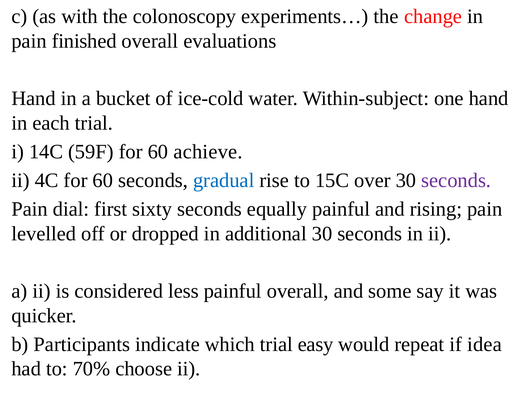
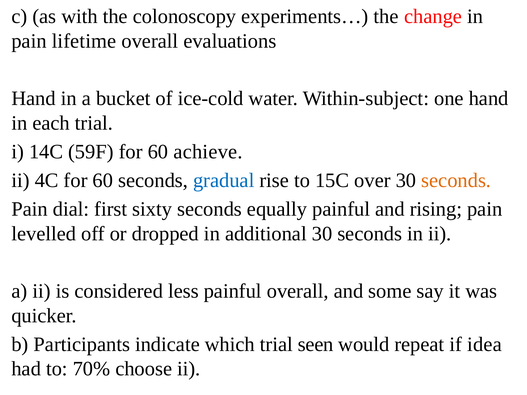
finished: finished -> lifetime
seconds at (456, 180) colour: purple -> orange
easy: easy -> seen
